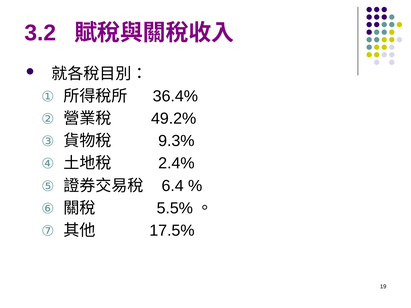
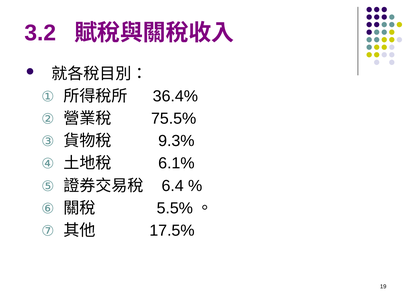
49.2%: 49.2% -> 75.5%
2.4%: 2.4% -> 6.1%
